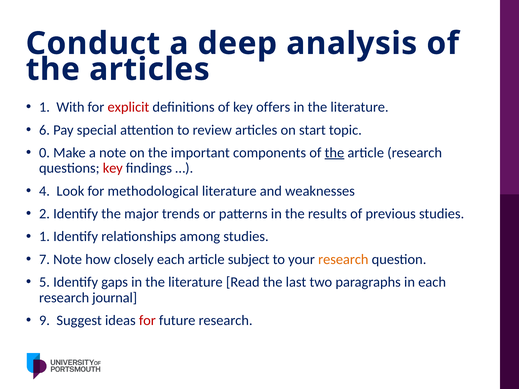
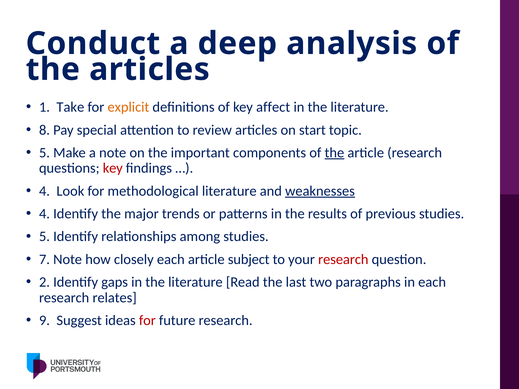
With: With -> Take
explicit colour: red -> orange
offers: offers -> affect
6: 6 -> 8
0 at (44, 153): 0 -> 5
weaknesses underline: none -> present
2 at (44, 214): 2 -> 4
1 at (44, 237): 1 -> 5
research at (343, 259) colour: orange -> red
5: 5 -> 2
journal: journal -> relates
